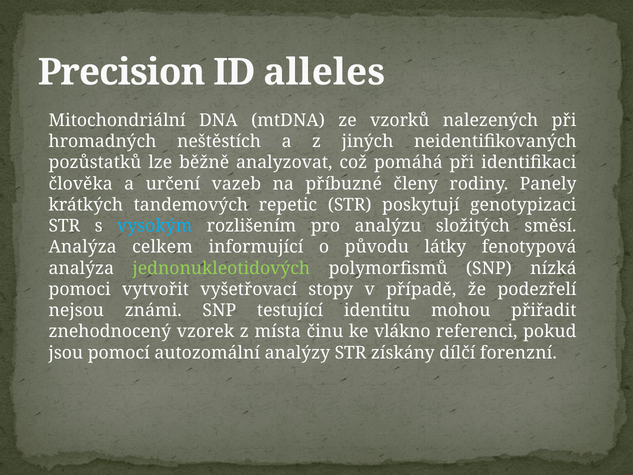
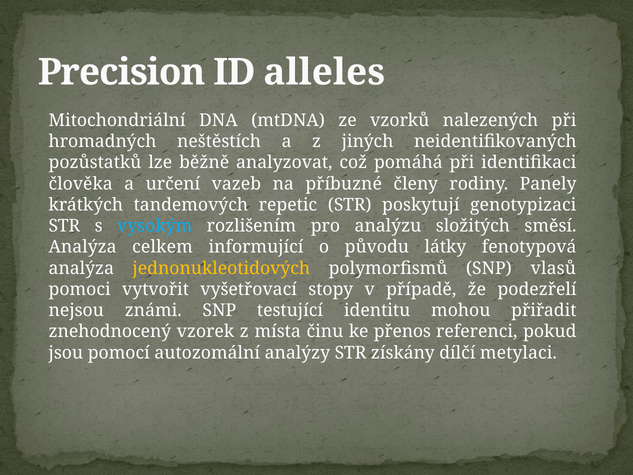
jednonukleotidových colour: light green -> yellow
nízká: nízká -> vlasů
vlákno: vlákno -> přenos
forenzní: forenzní -> metylaci
